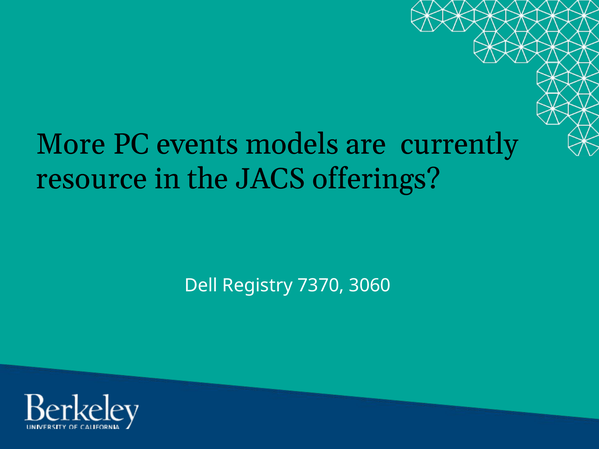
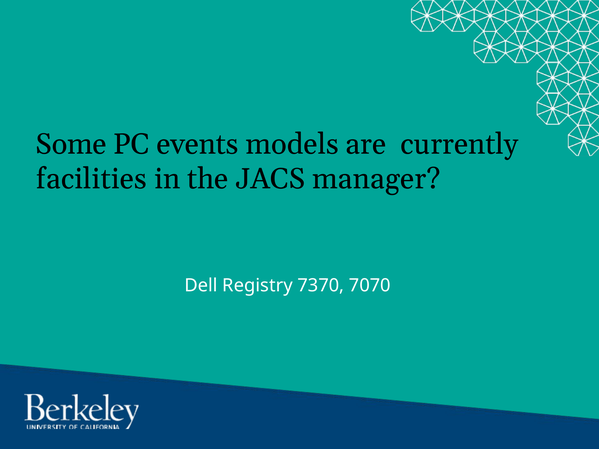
More: More -> Some
resource: resource -> facilities
offerings: offerings -> manager
3060: 3060 -> 7070
